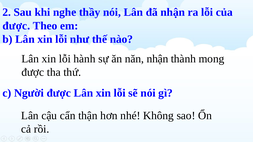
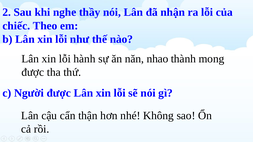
được at (16, 26): được -> chiếc
năn nhận: nhận -> nhao
